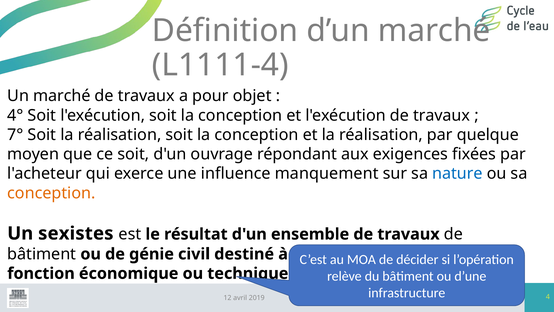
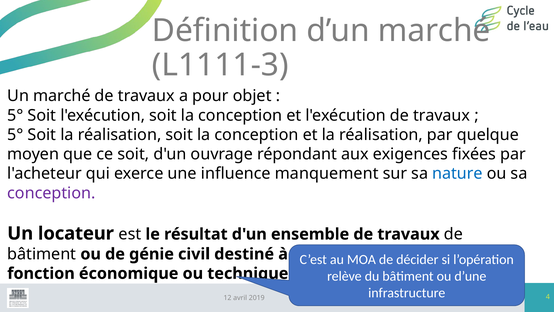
L1111-4: L1111-4 -> L1111-3
4° at (15, 115): 4° -> 5°
7° at (15, 135): 7° -> 5°
conception at (51, 193) colour: orange -> purple
sexistes: sexistes -> locateur
